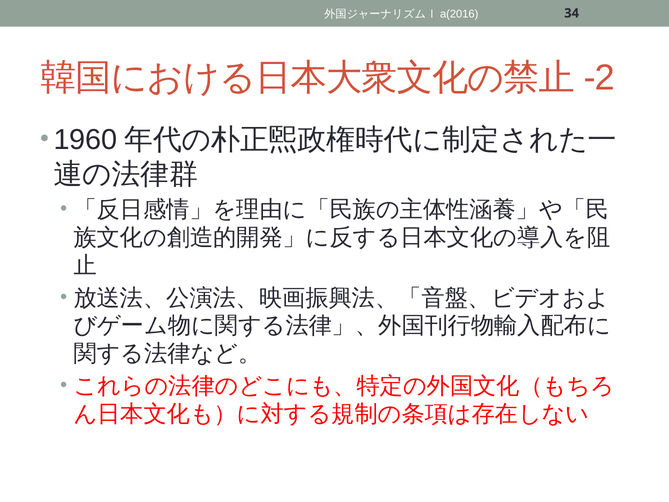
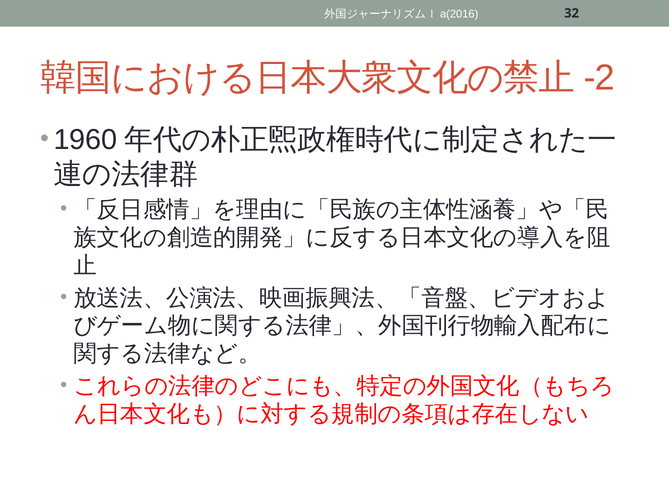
34: 34 -> 32
